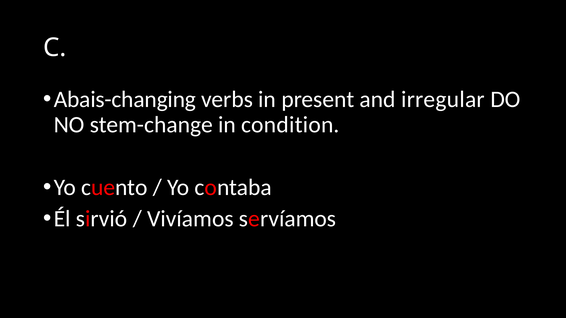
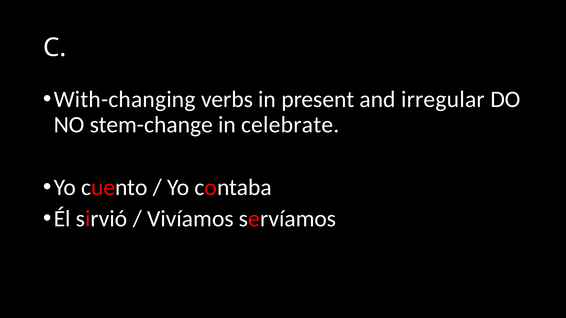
Abais-changing: Abais-changing -> With-changing
condition: condition -> celebrate
